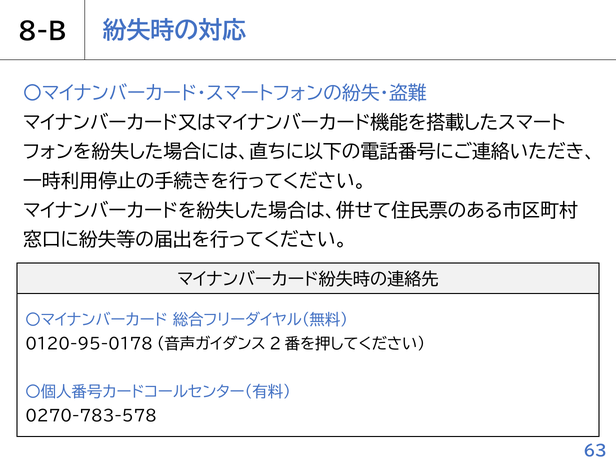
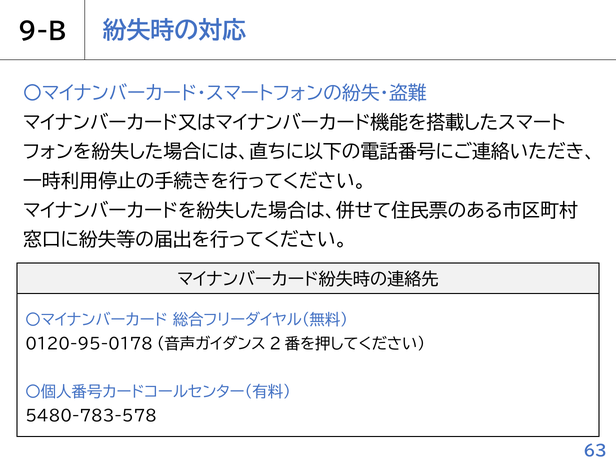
8-B: 8-B -> 9-B
0270-783-578: 0270-783-578 -> 5480-783-578
